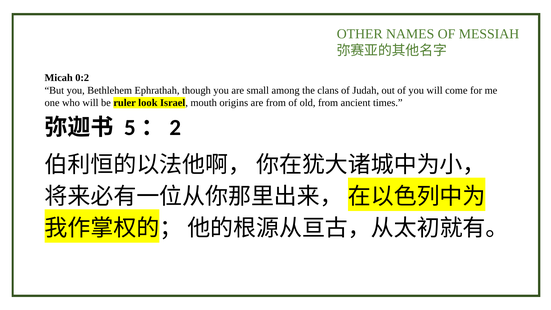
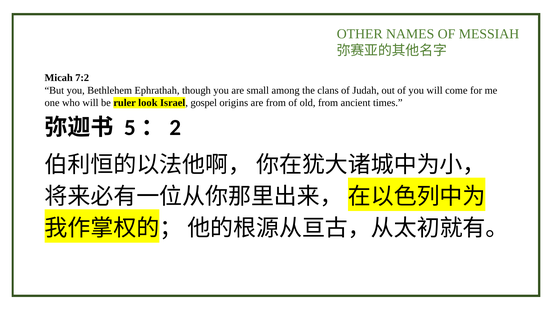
0:2: 0:2 -> 7:2
mouth: mouth -> gospel
